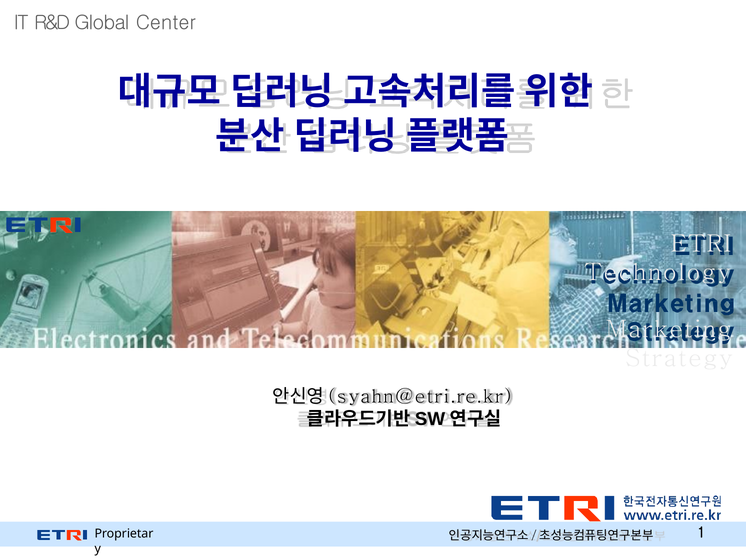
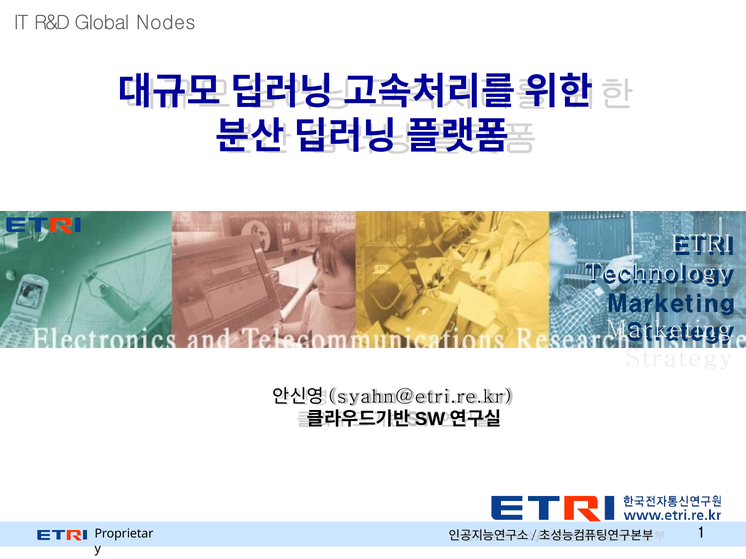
Center: Center -> Nodes
